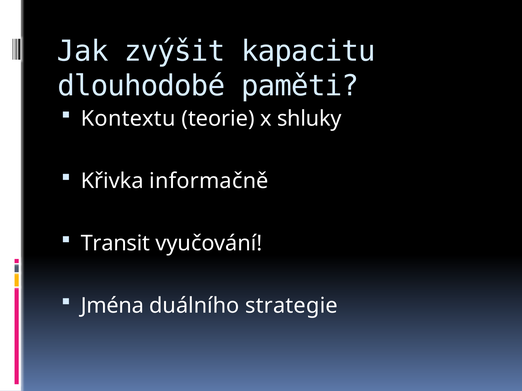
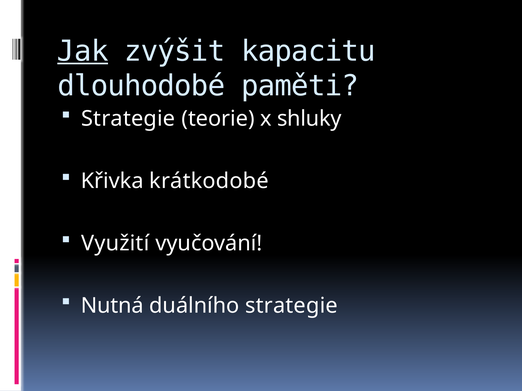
Jak underline: none -> present
Kontextu at (128, 119): Kontextu -> Strategie
informačně: informačně -> krátkodobé
Transit: Transit -> Využití
Jména: Jména -> Nutná
